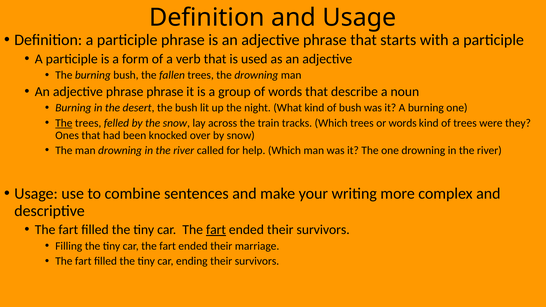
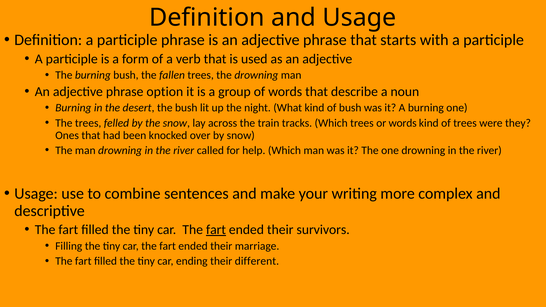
phrase phrase: phrase -> option
The at (64, 123) underline: present -> none
ending their survivors: survivors -> different
